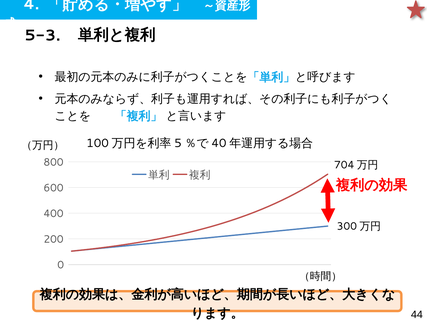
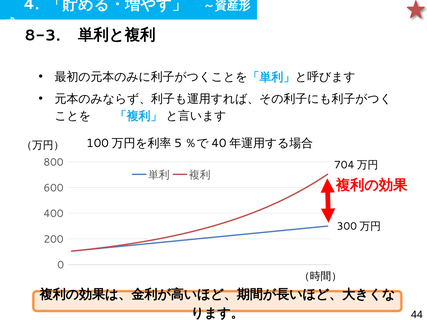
5-3: 5-3 -> 8-3
